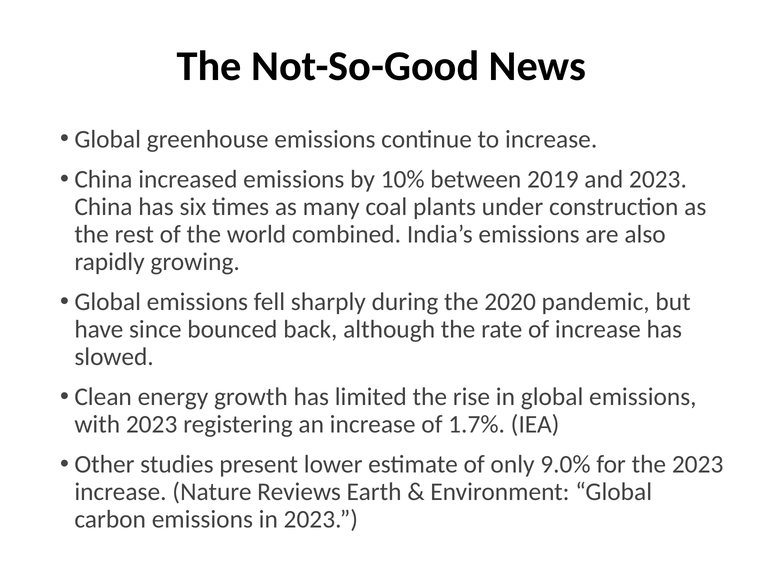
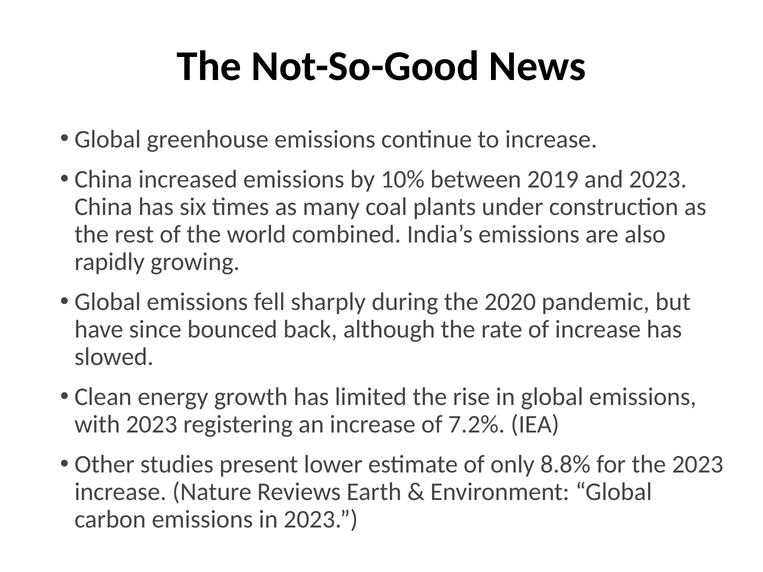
1.7%: 1.7% -> 7.2%
9.0%: 9.0% -> 8.8%
